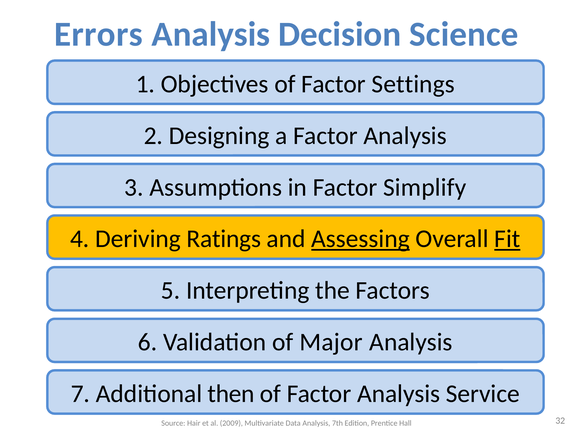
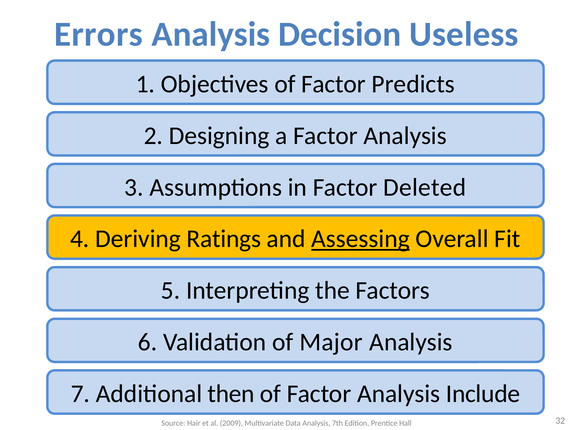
Science: Science -> Useless
Settings: Settings -> Predicts
Simplify: Simplify -> Deleted
Fit underline: present -> none
Service: Service -> Include
